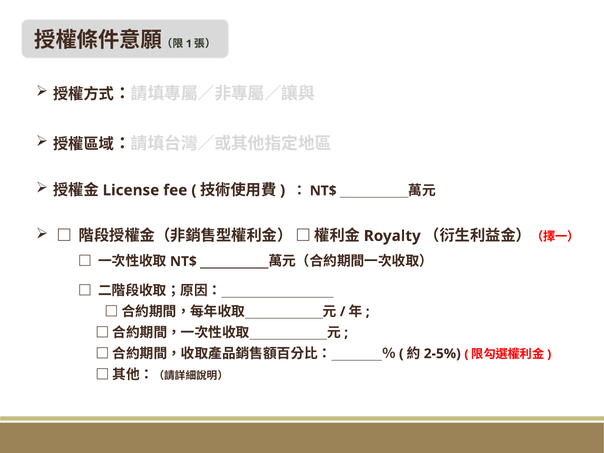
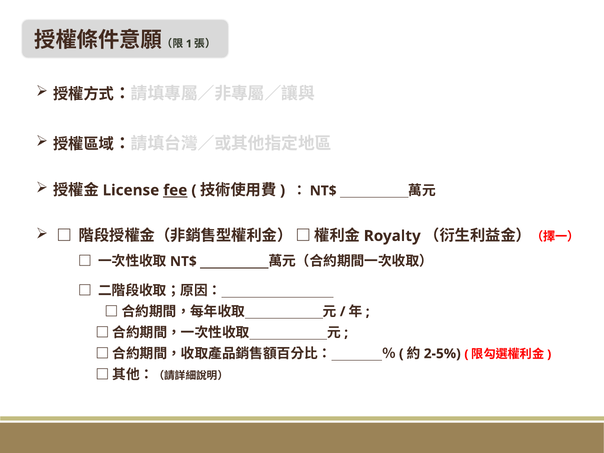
fee underline: none -> present
